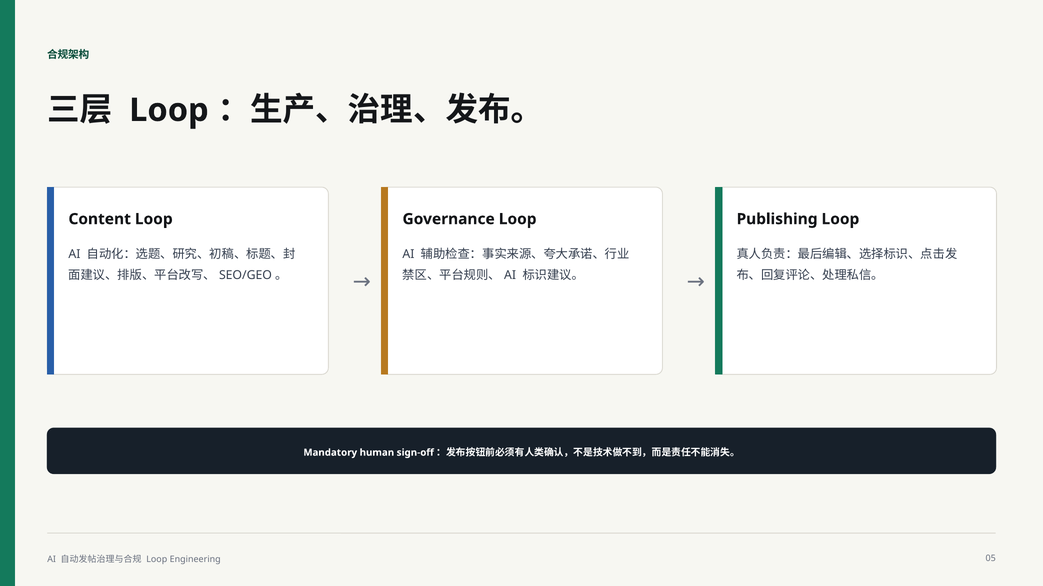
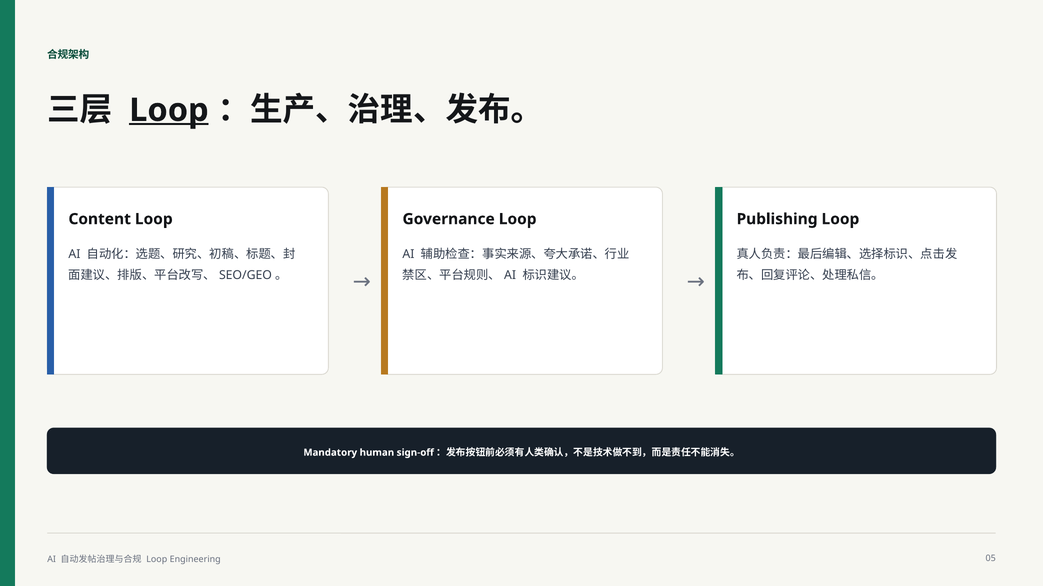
Loop at (169, 110) underline: none -> present
